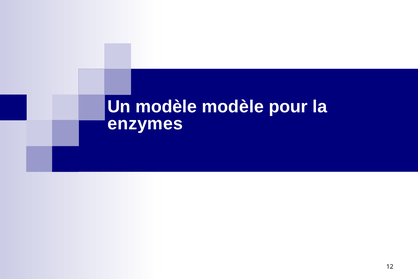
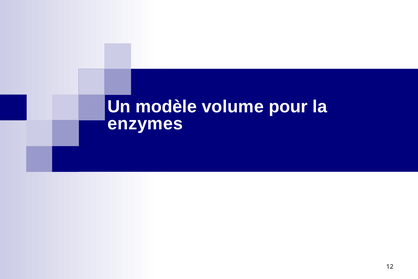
modèle modèle: modèle -> volume
